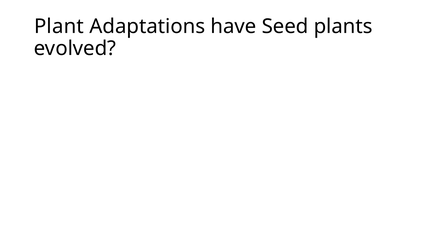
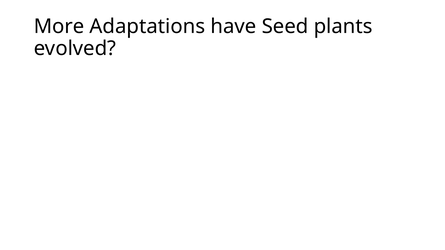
Plant: Plant -> More
